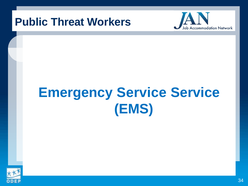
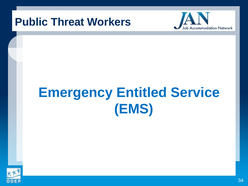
Emergency Service: Service -> Entitled
